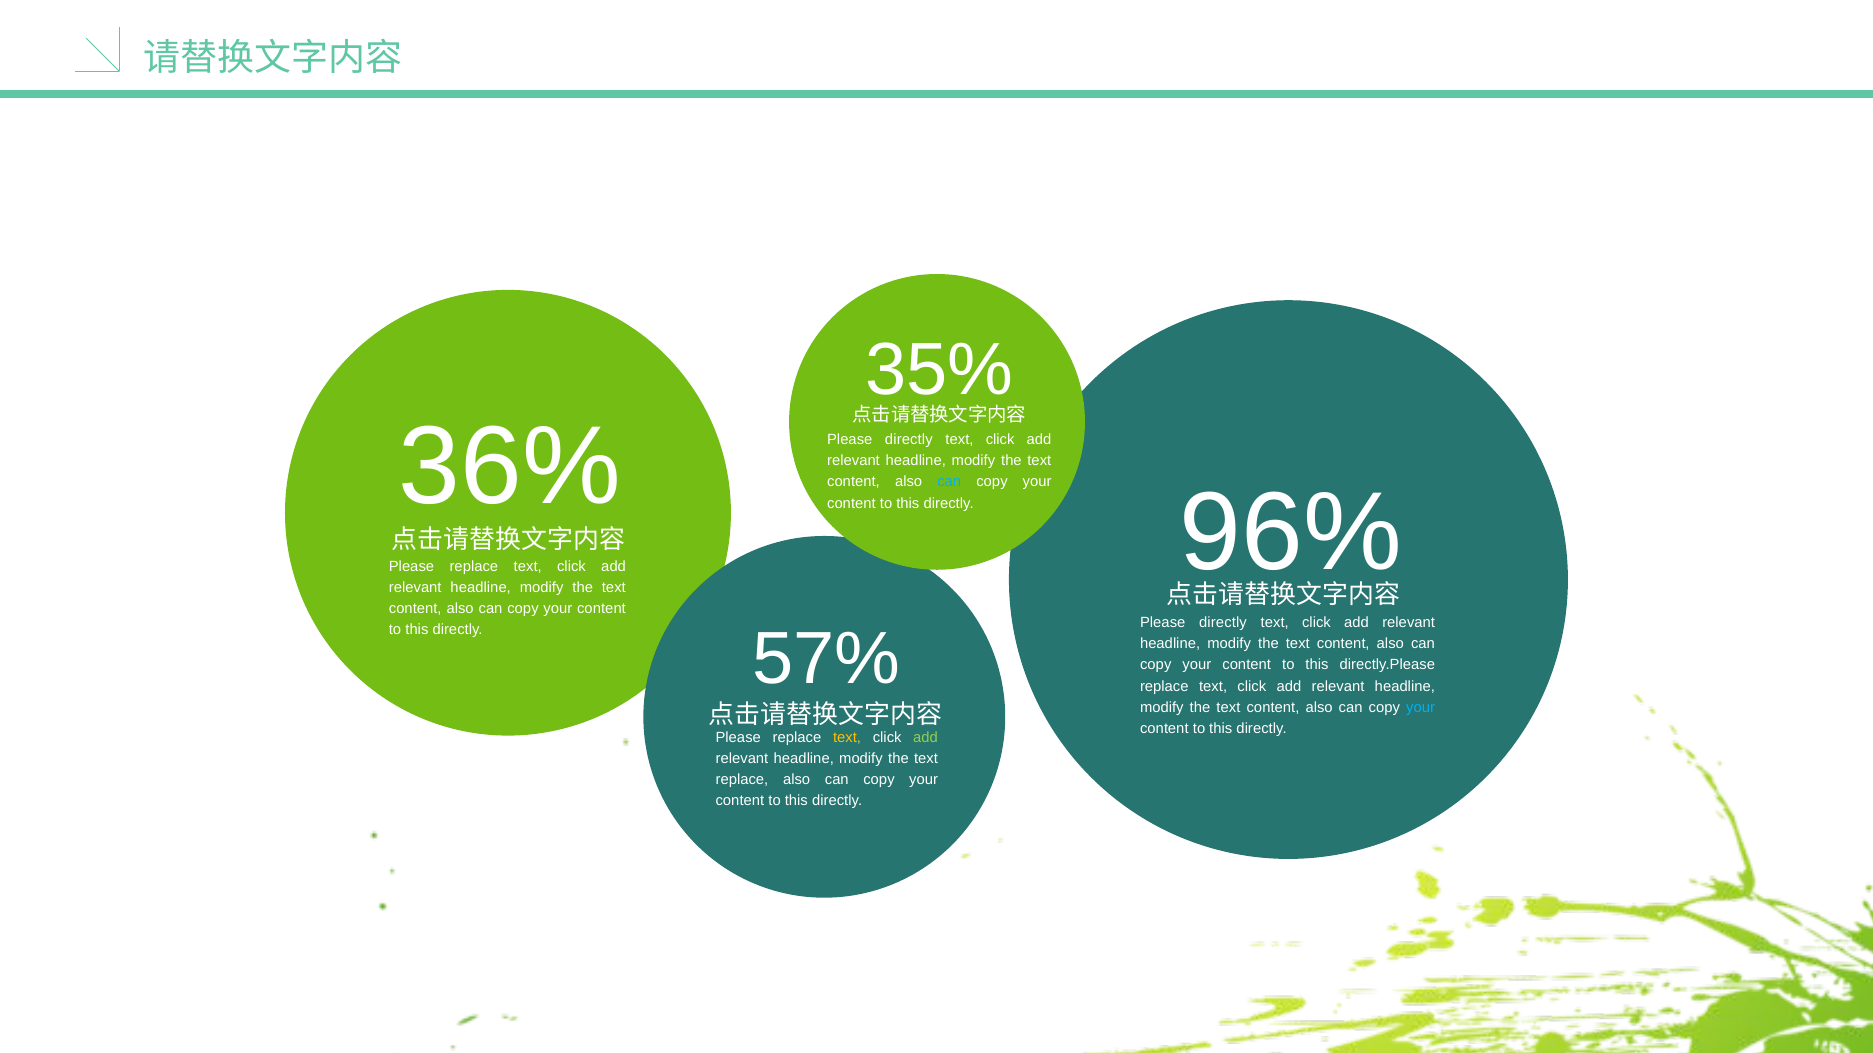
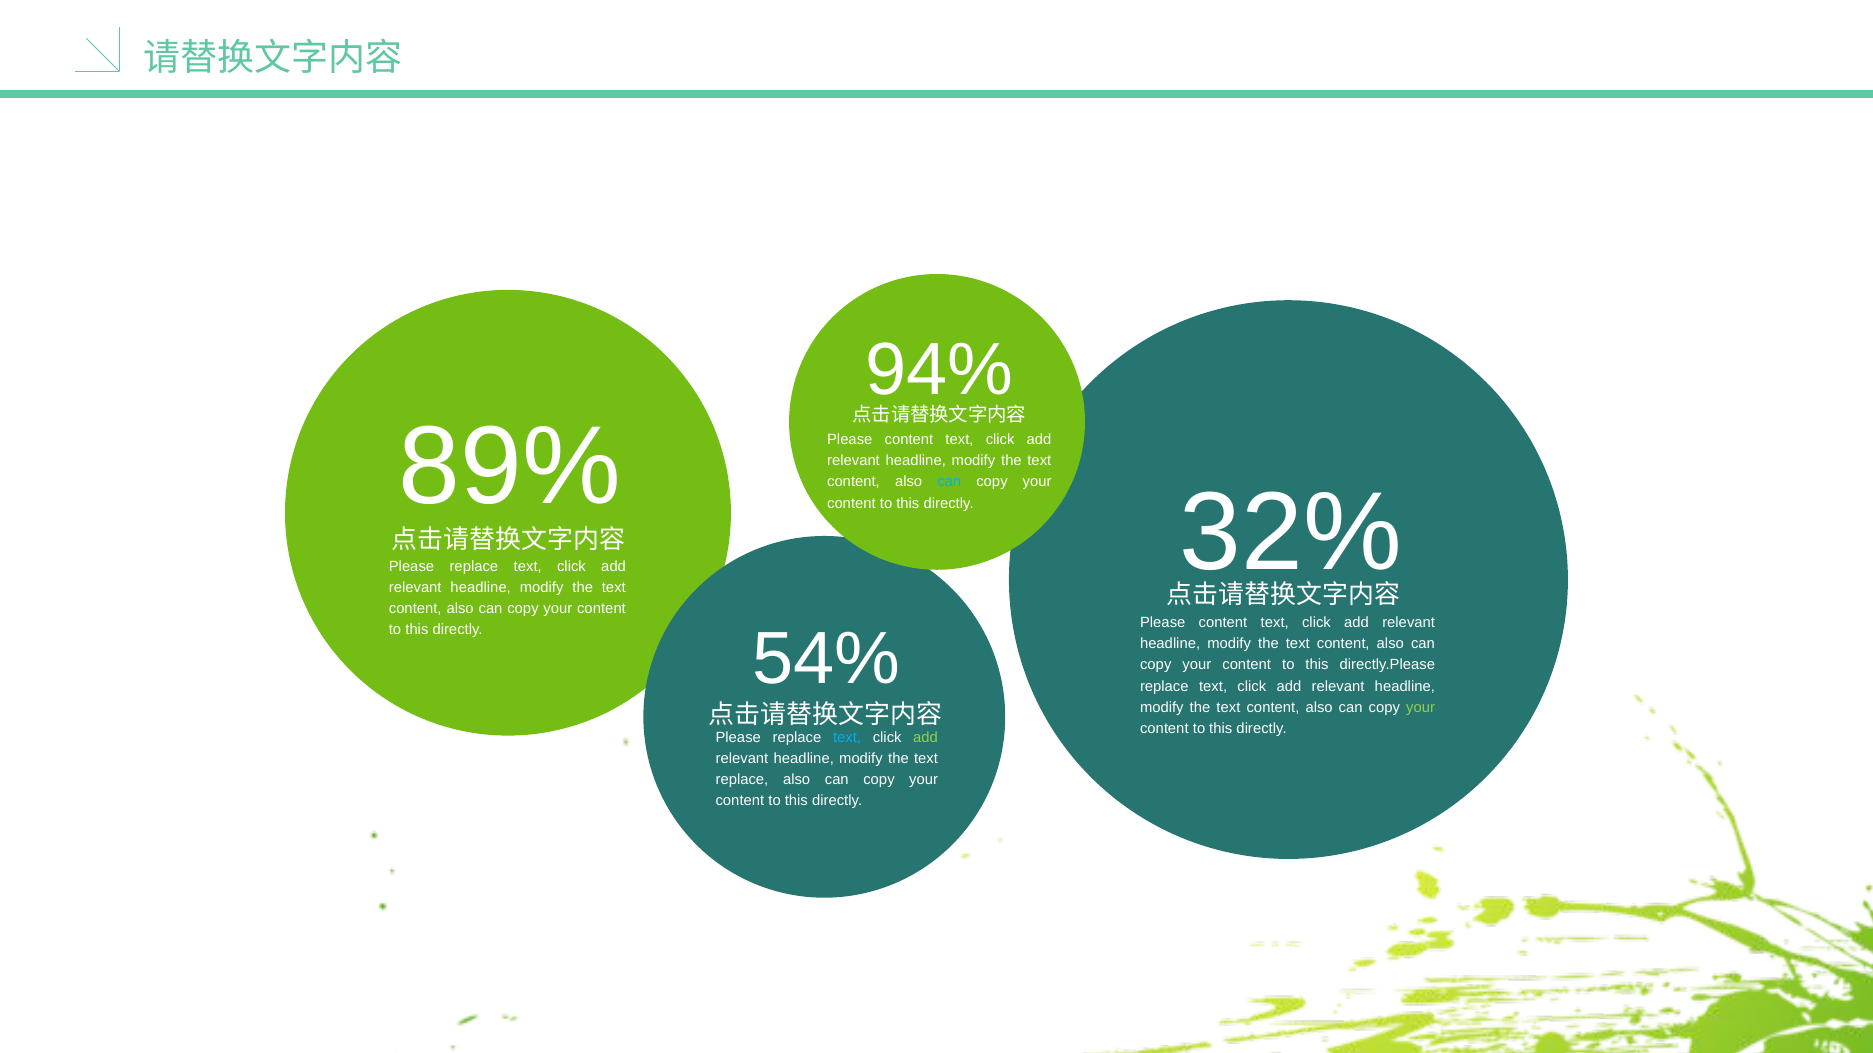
35%: 35% -> 94%
36%: 36% -> 89%
directly at (909, 440): directly -> content
96%: 96% -> 32%
directly at (1223, 623): directly -> content
57%: 57% -> 54%
your at (1421, 708) colour: light blue -> light green
text at (847, 738) colour: yellow -> light blue
